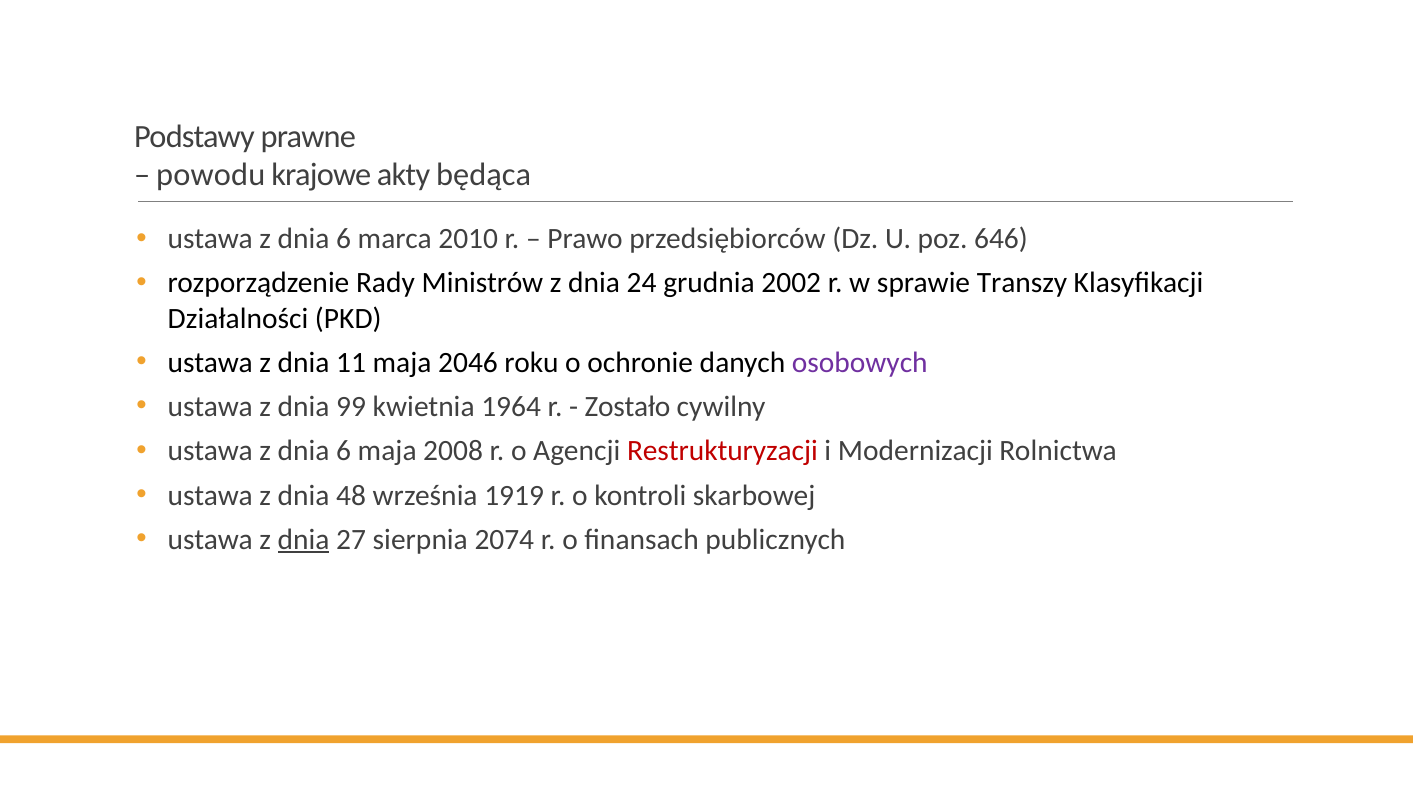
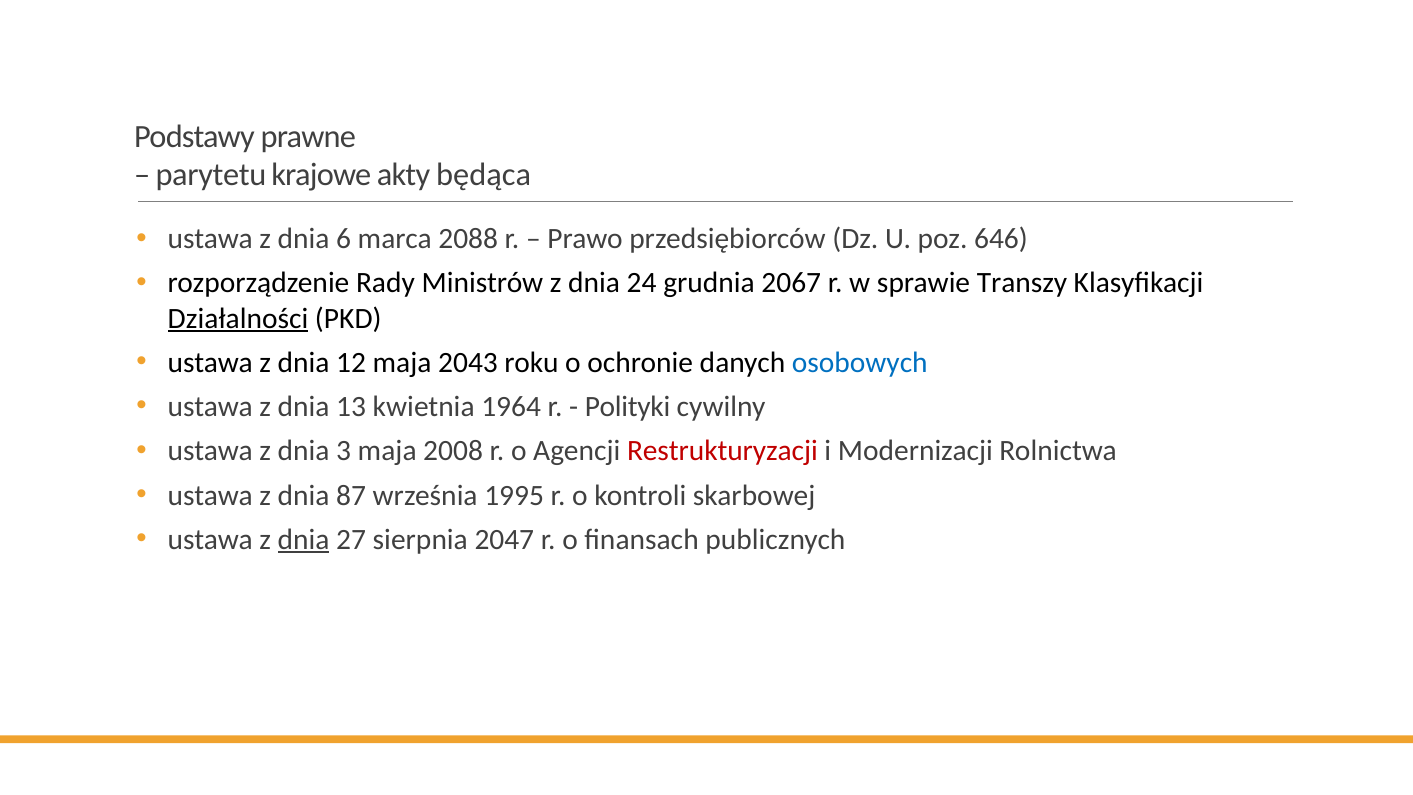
powodu: powodu -> parytetu
2010: 2010 -> 2088
2002: 2002 -> 2067
Działalności underline: none -> present
11: 11 -> 12
2046: 2046 -> 2043
osobowych colour: purple -> blue
99: 99 -> 13
Zostało: Zostało -> Polityki
6 at (344, 451): 6 -> 3
48: 48 -> 87
1919: 1919 -> 1995
2074: 2074 -> 2047
